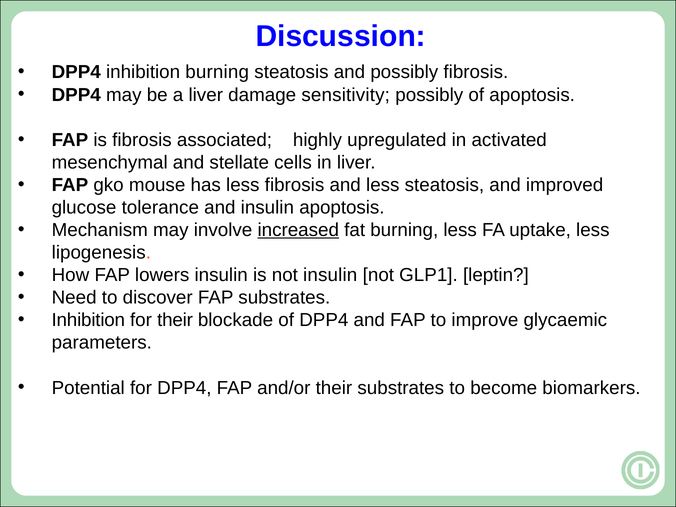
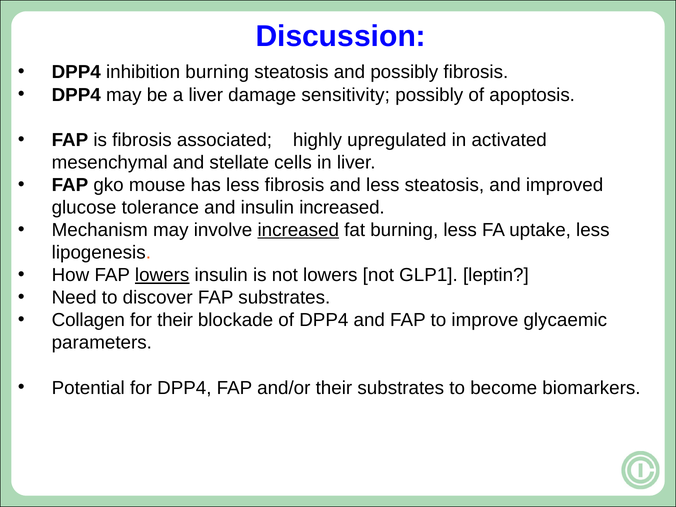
insulin apoptosis: apoptosis -> increased
lowers at (162, 275) underline: none -> present
not insulin: insulin -> lowers
Inhibition at (88, 320): Inhibition -> Collagen
